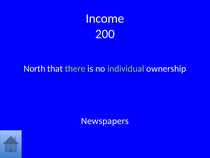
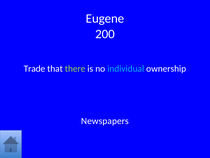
Income: Income -> Eugene
North: North -> Trade
individual colour: light green -> light blue
